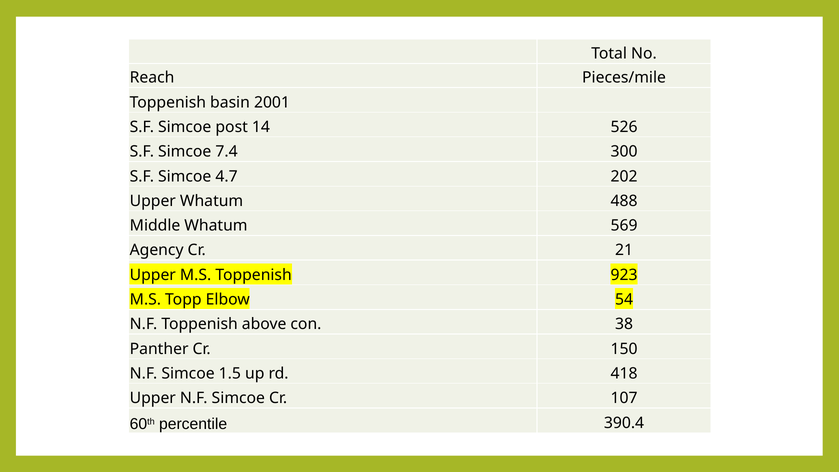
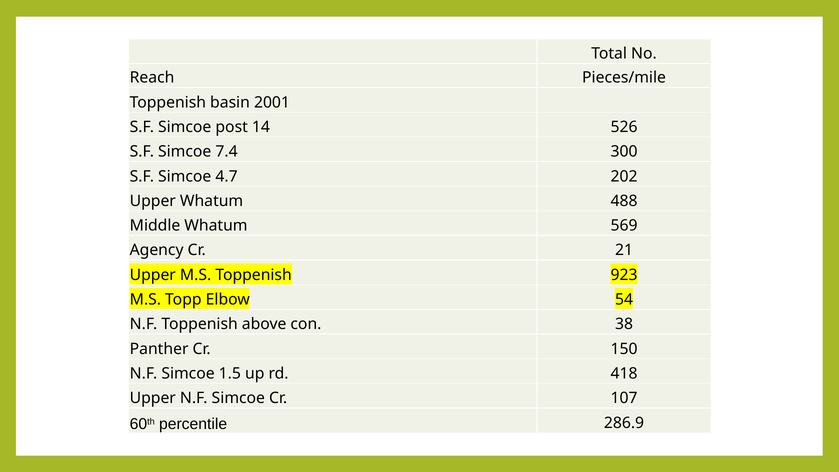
390.4: 390.4 -> 286.9
